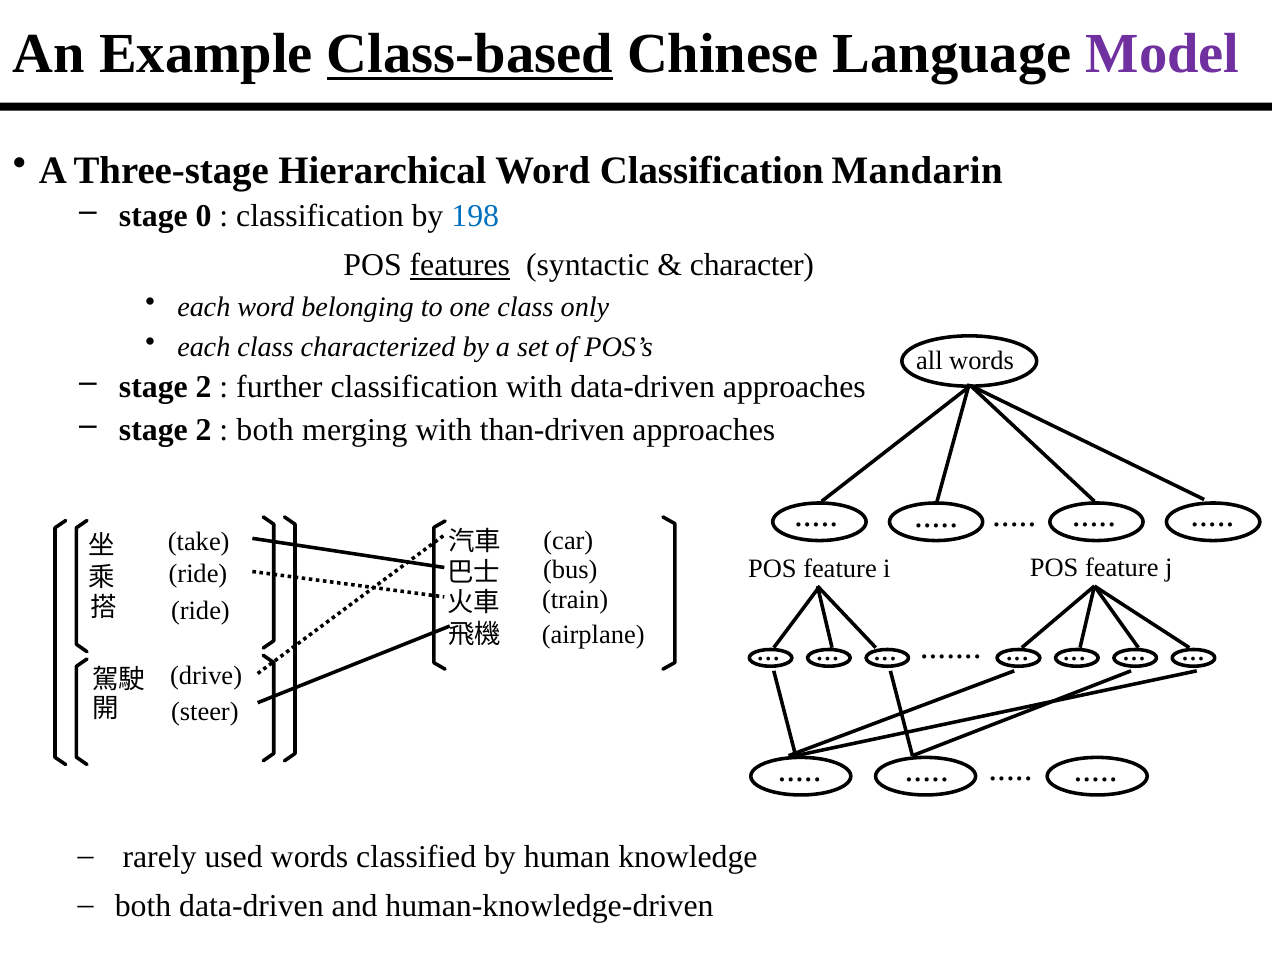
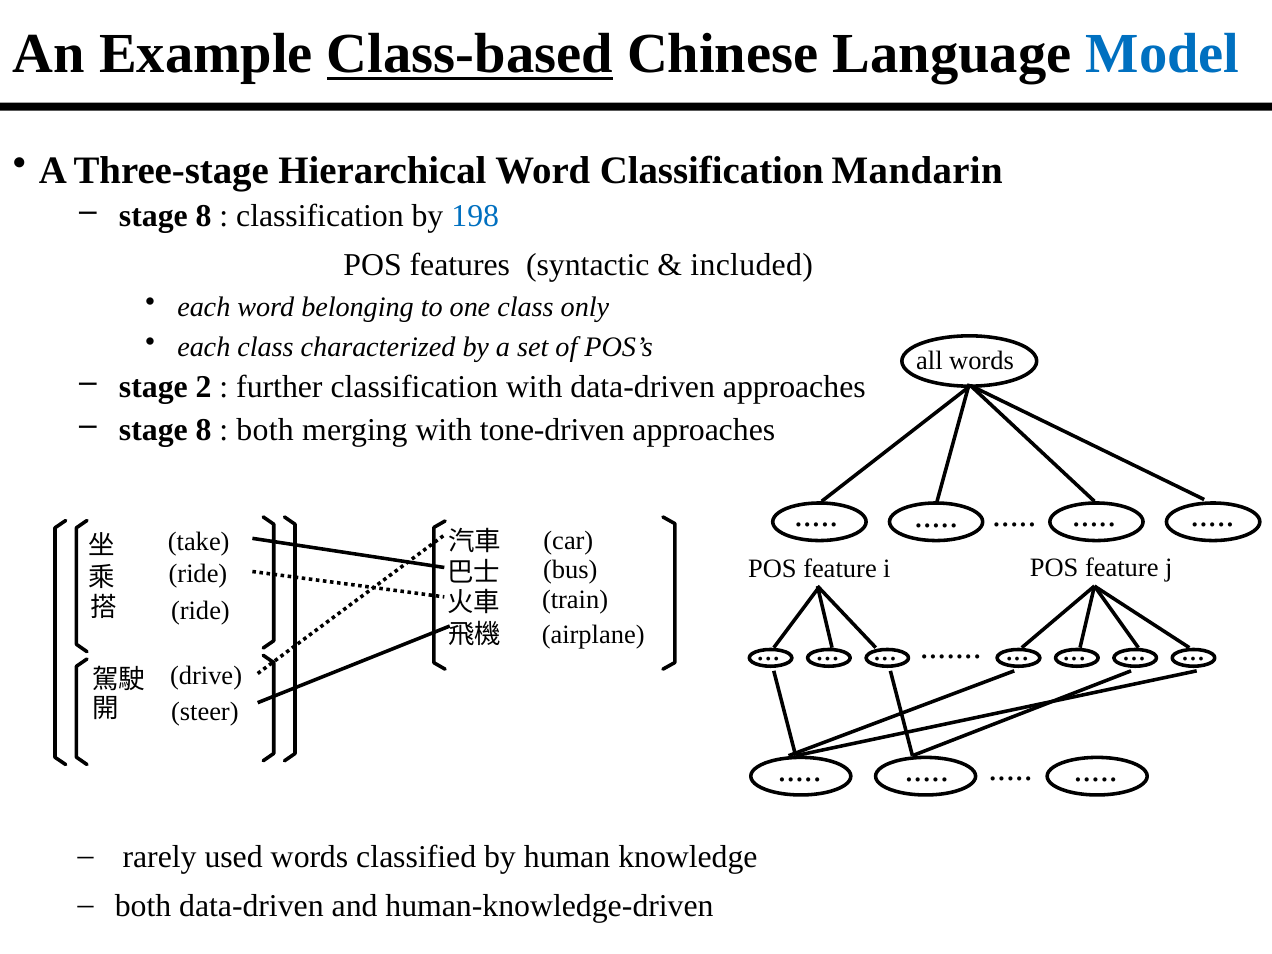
Model colour: purple -> blue
0 at (204, 216): 0 -> 8
features underline: present -> none
character: character -> included
2 at (204, 430): 2 -> 8
than-driven: than-driven -> tone-driven
